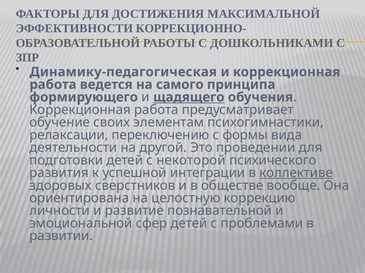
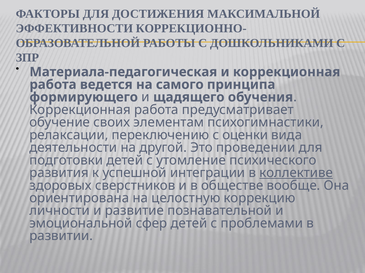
Динамику-педагогическая: Динамику-педагогическая -> Материала-педагогическая
щадящего underline: present -> none
формы: формы -> оценки
некоторой: некоторой -> утомление
